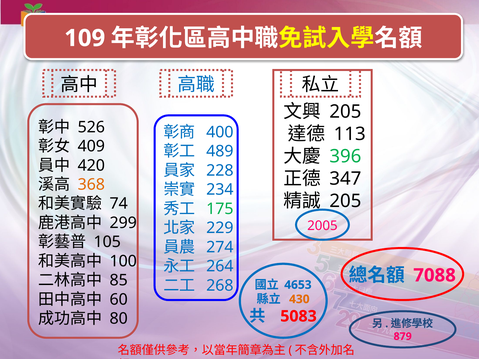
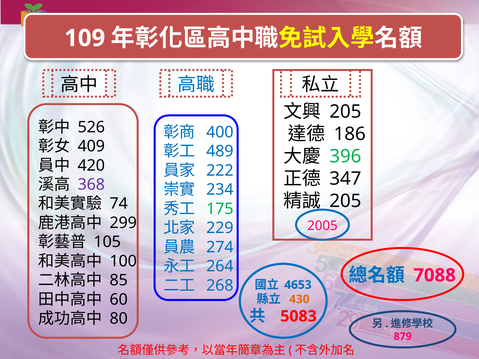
113: 113 -> 186
228: 228 -> 222
368 colour: orange -> purple
